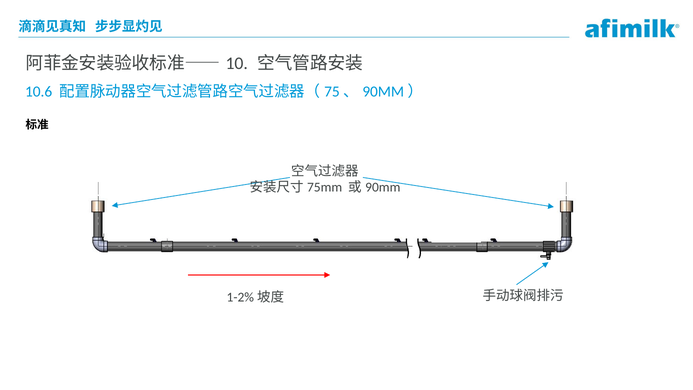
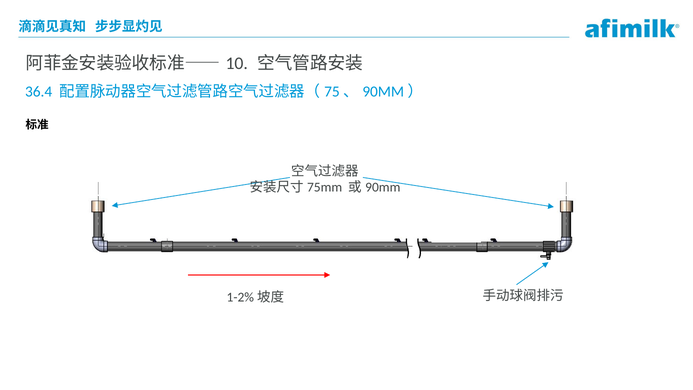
10.6: 10.6 -> 36.4
